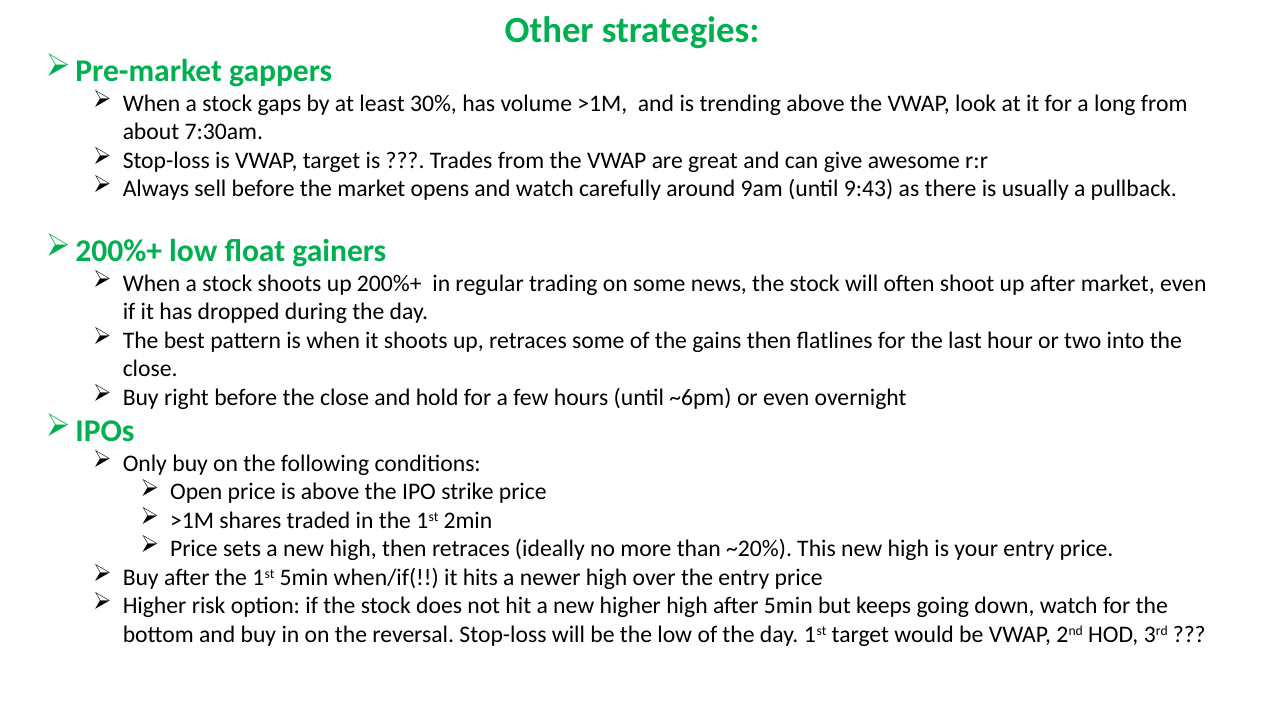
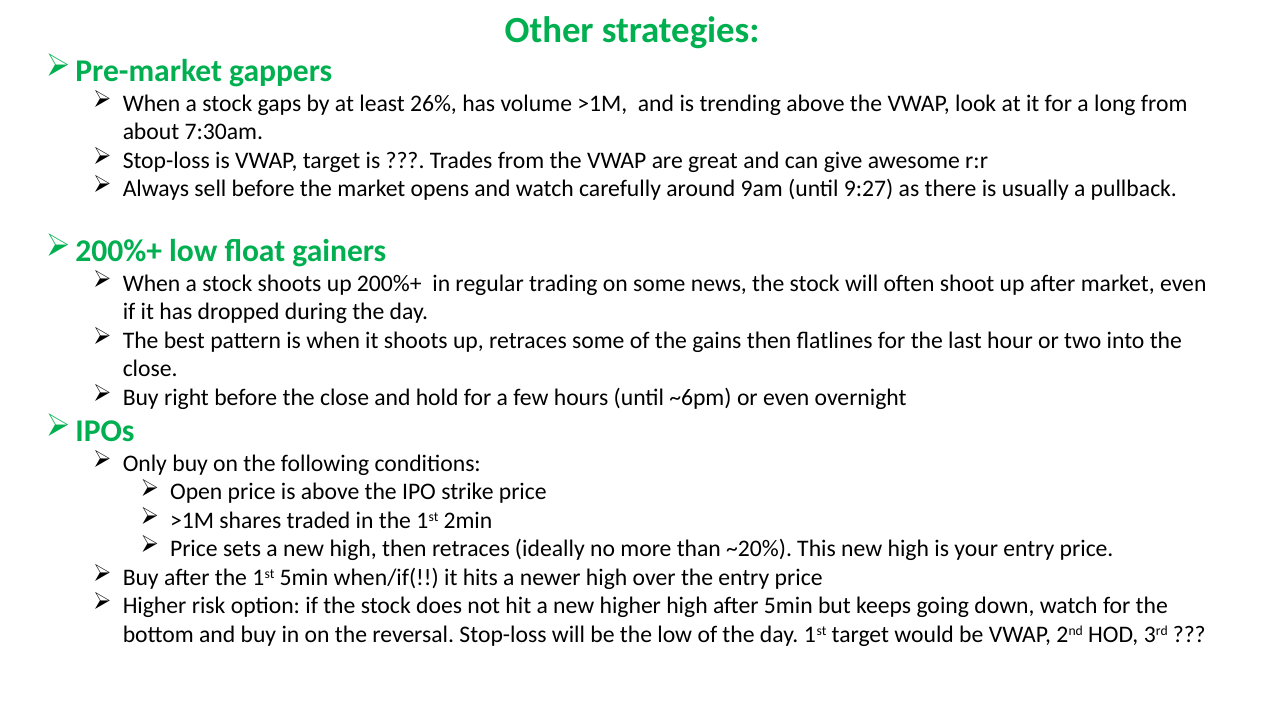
30%: 30% -> 26%
9:43: 9:43 -> 9:27
